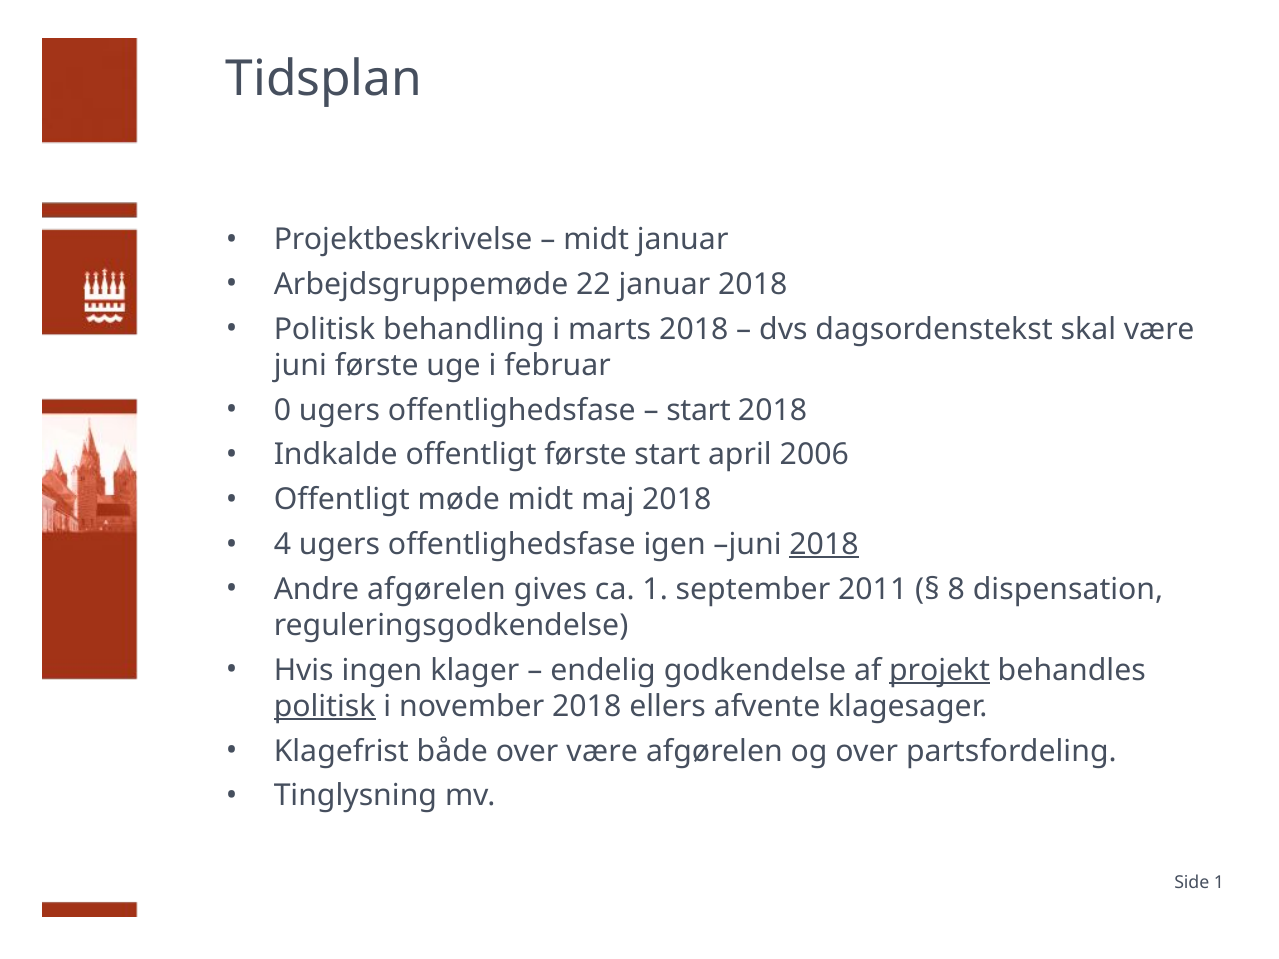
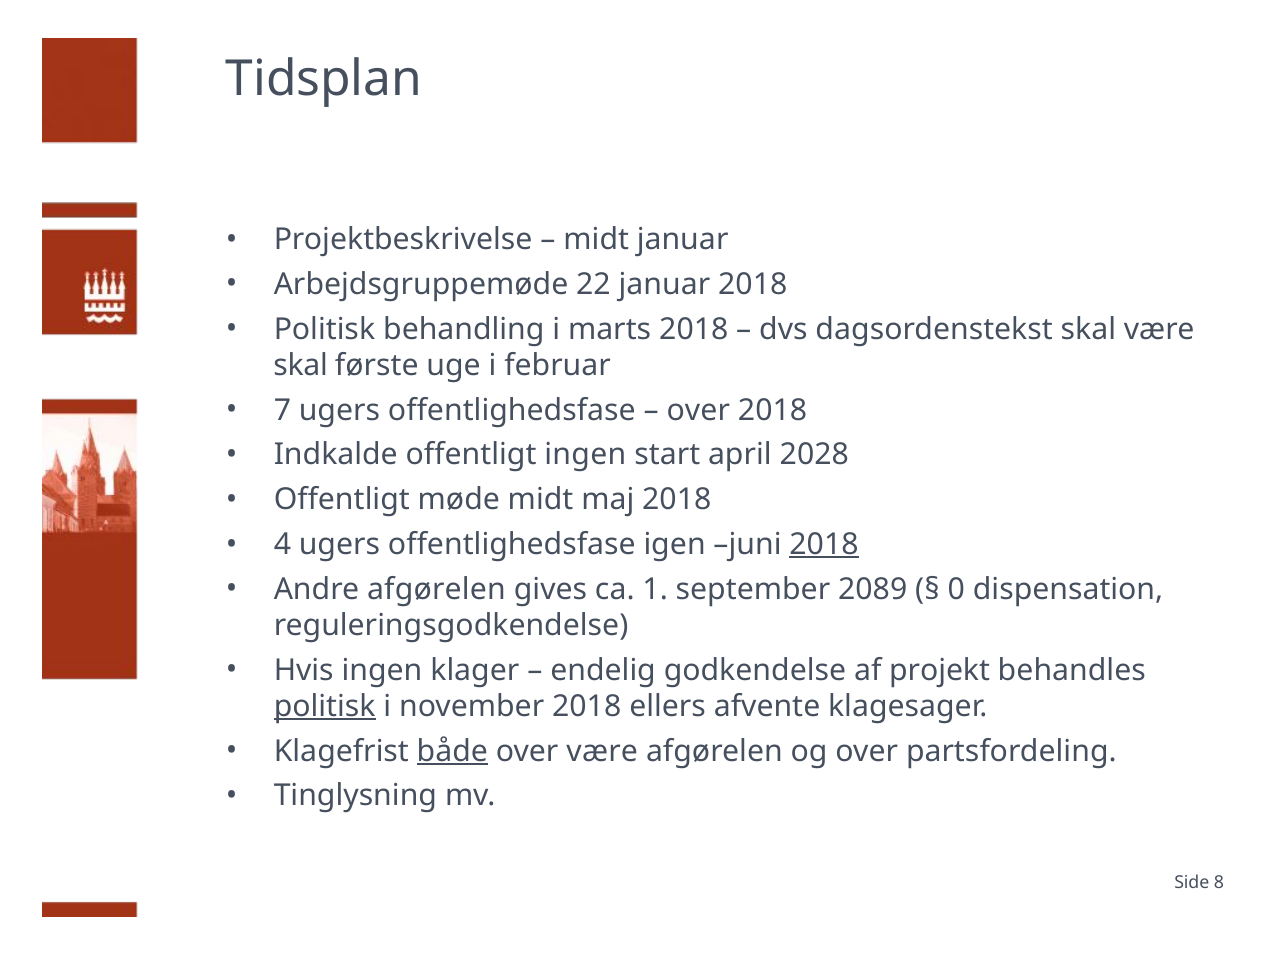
juni at (300, 365): juni -> skal
0: 0 -> 7
start at (699, 410): start -> over
offentligt første: første -> ingen
2006: 2006 -> 2028
2011: 2011 -> 2089
8: 8 -> 0
projekt underline: present -> none
både underline: none -> present
Side 1: 1 -> 8
